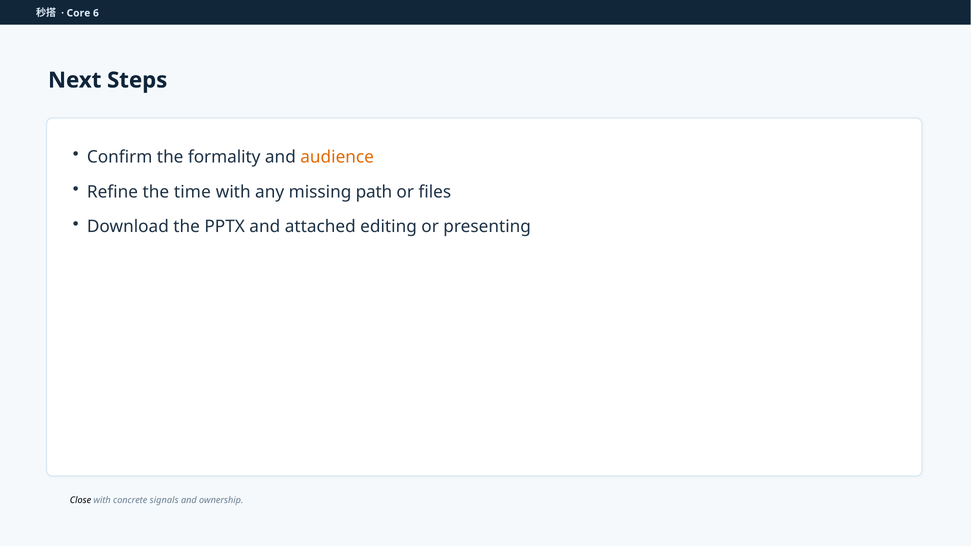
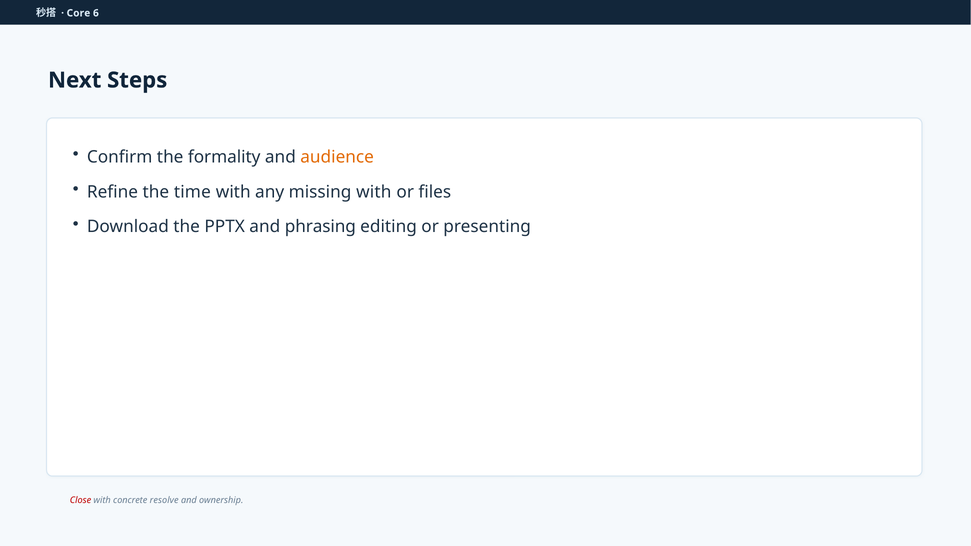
missing path: path -> with
attached: attached -> phrasing
Close colour: black -> red
signals: signals -> resolve
